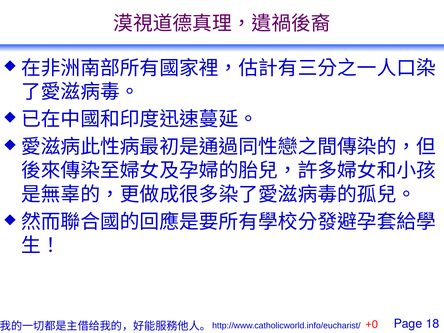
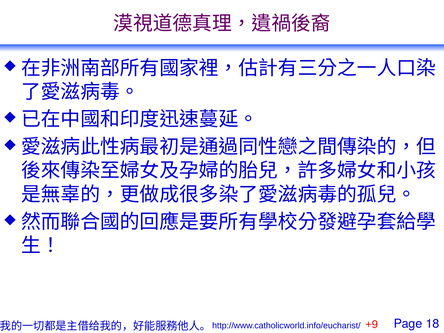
+0: +0 -> +9
